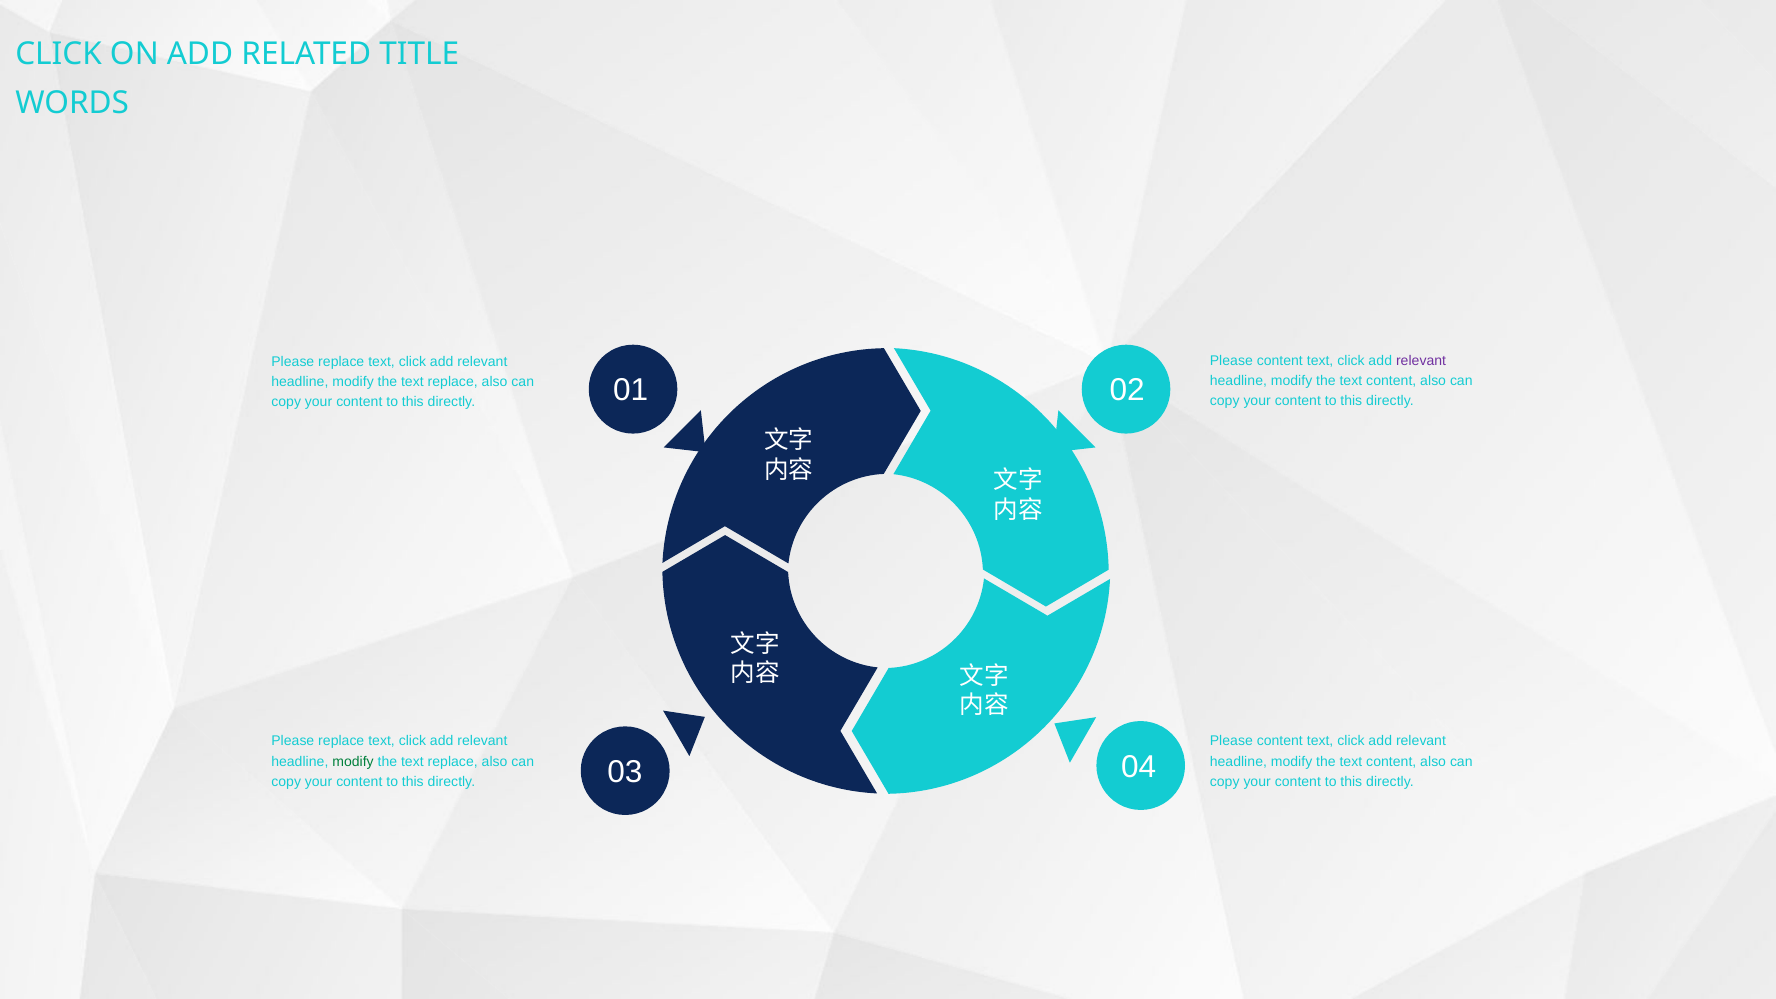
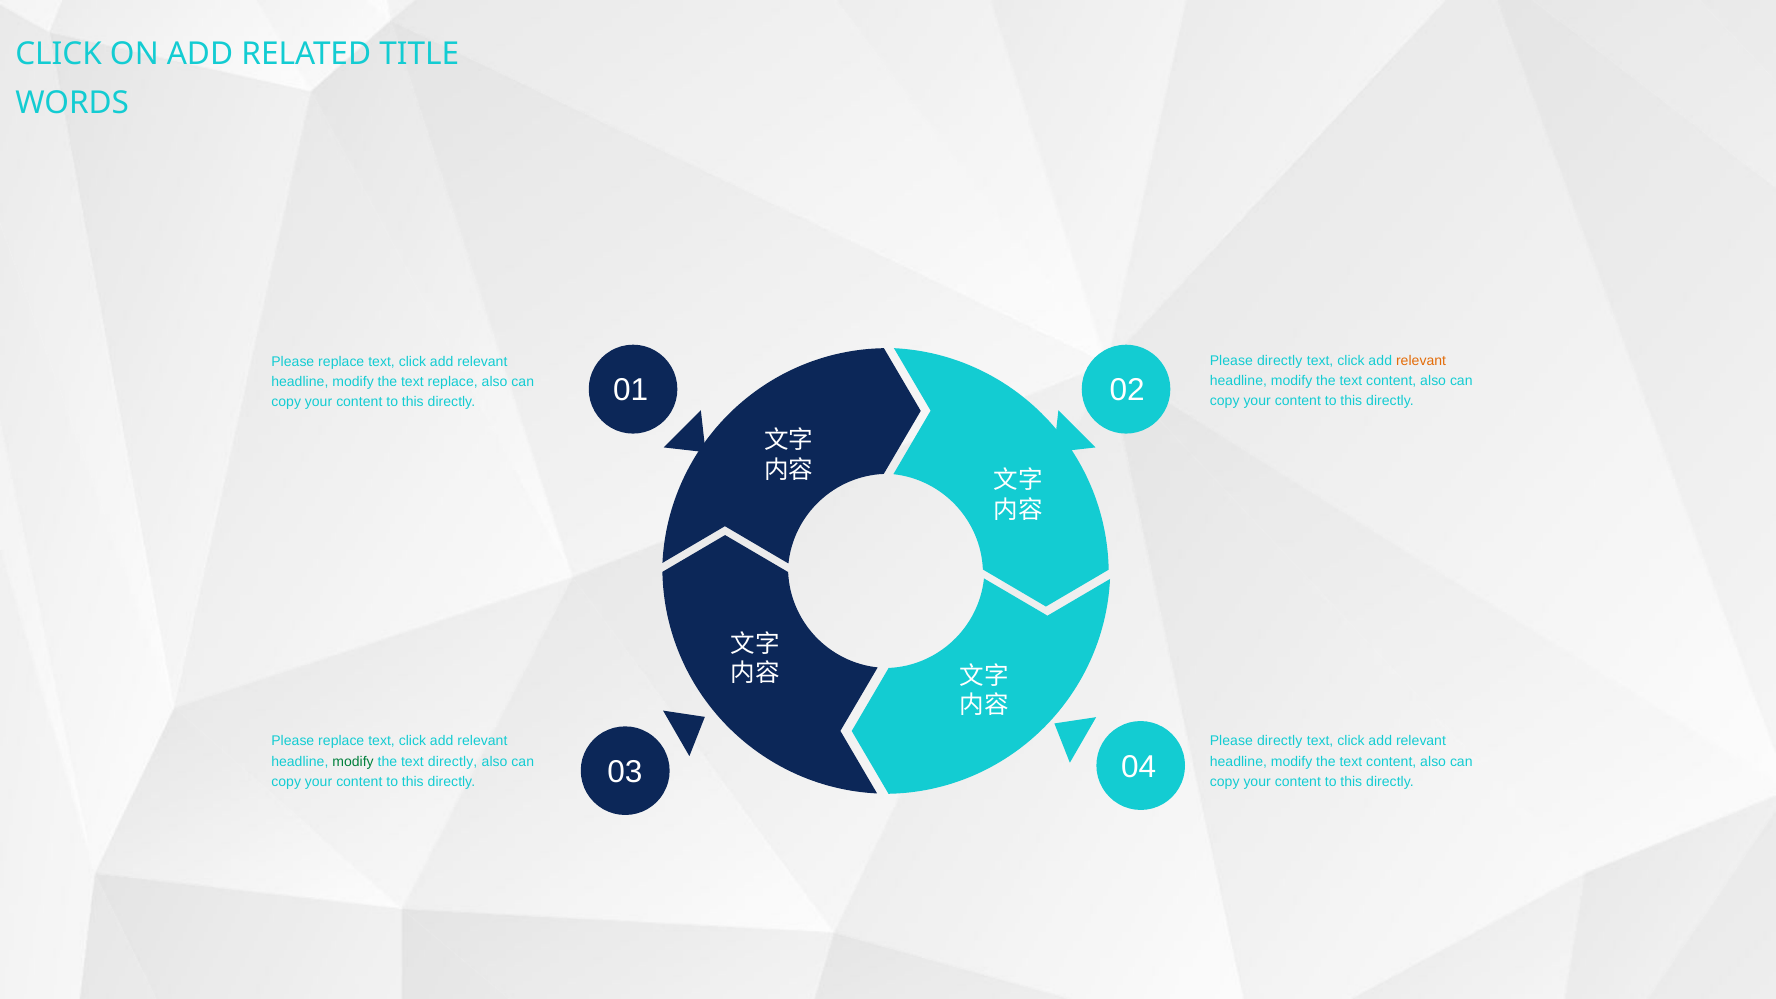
content at (1280, 361): content -> directly
relevant at (1421, 361) colour: purple -> orange
content at (1280, 741): content -> directly
replace at (453, 761): replace -> directly
